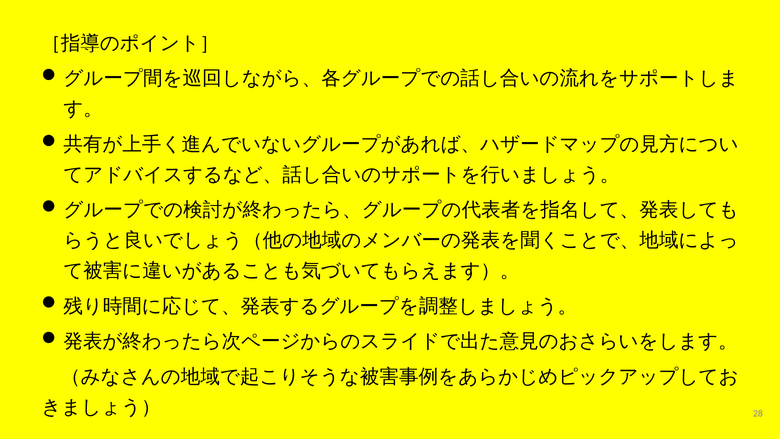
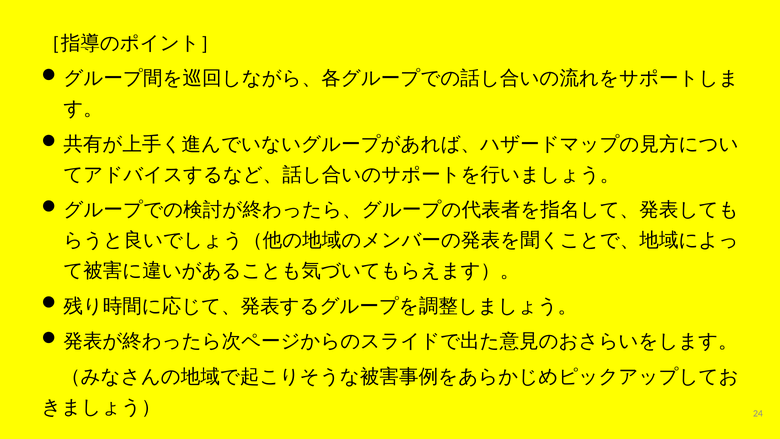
28: 28 -> 24
